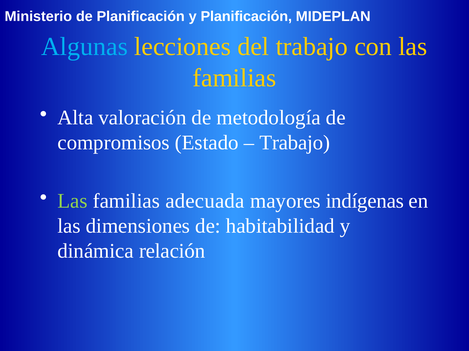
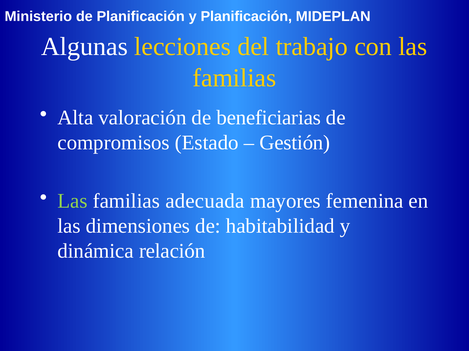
Algunas colour: light blue -> white
metodología: metodología -> beneficiarias
Trabajo at (295, 143): Trabajo -> Gestión
indígenas: indígenas -> femenina
